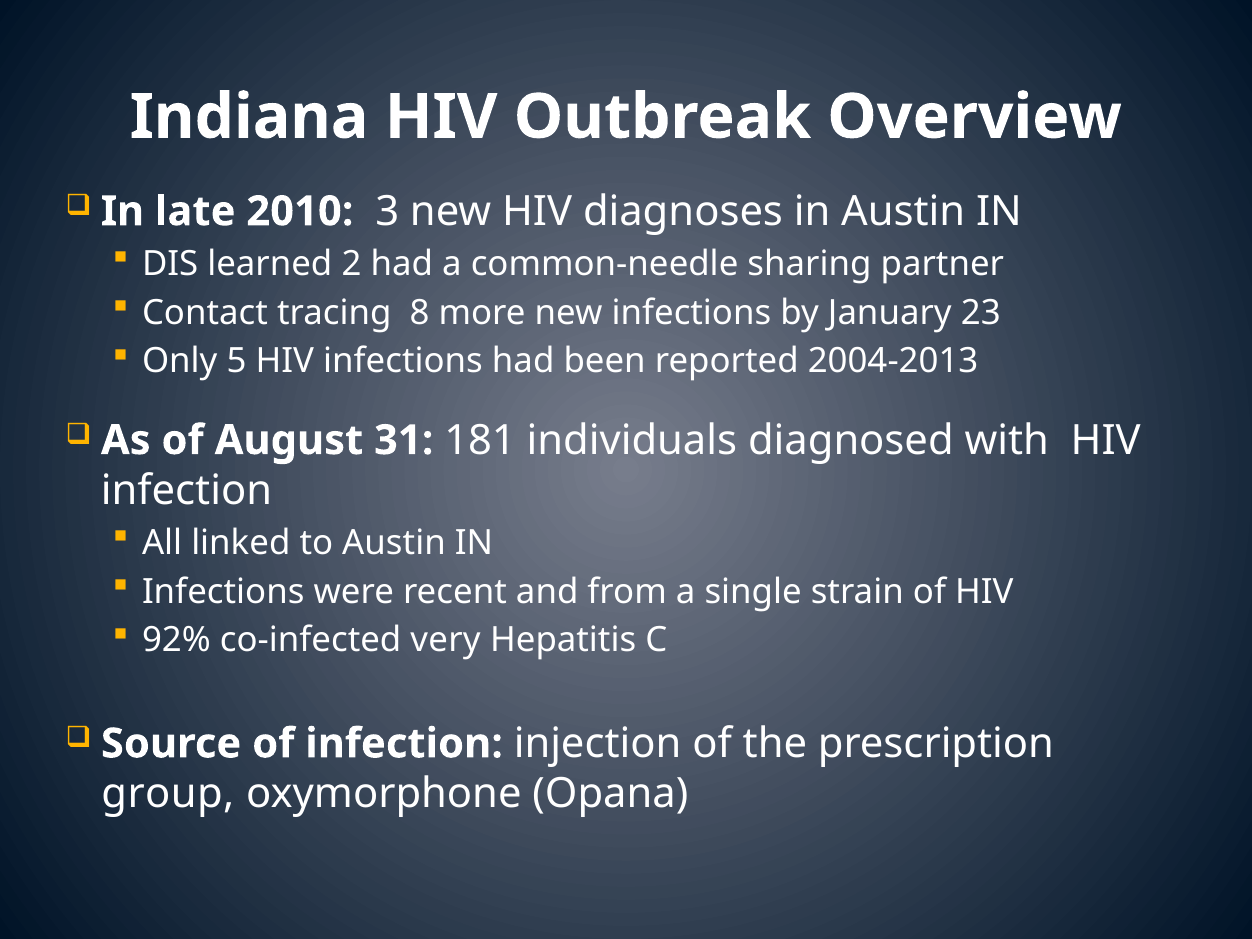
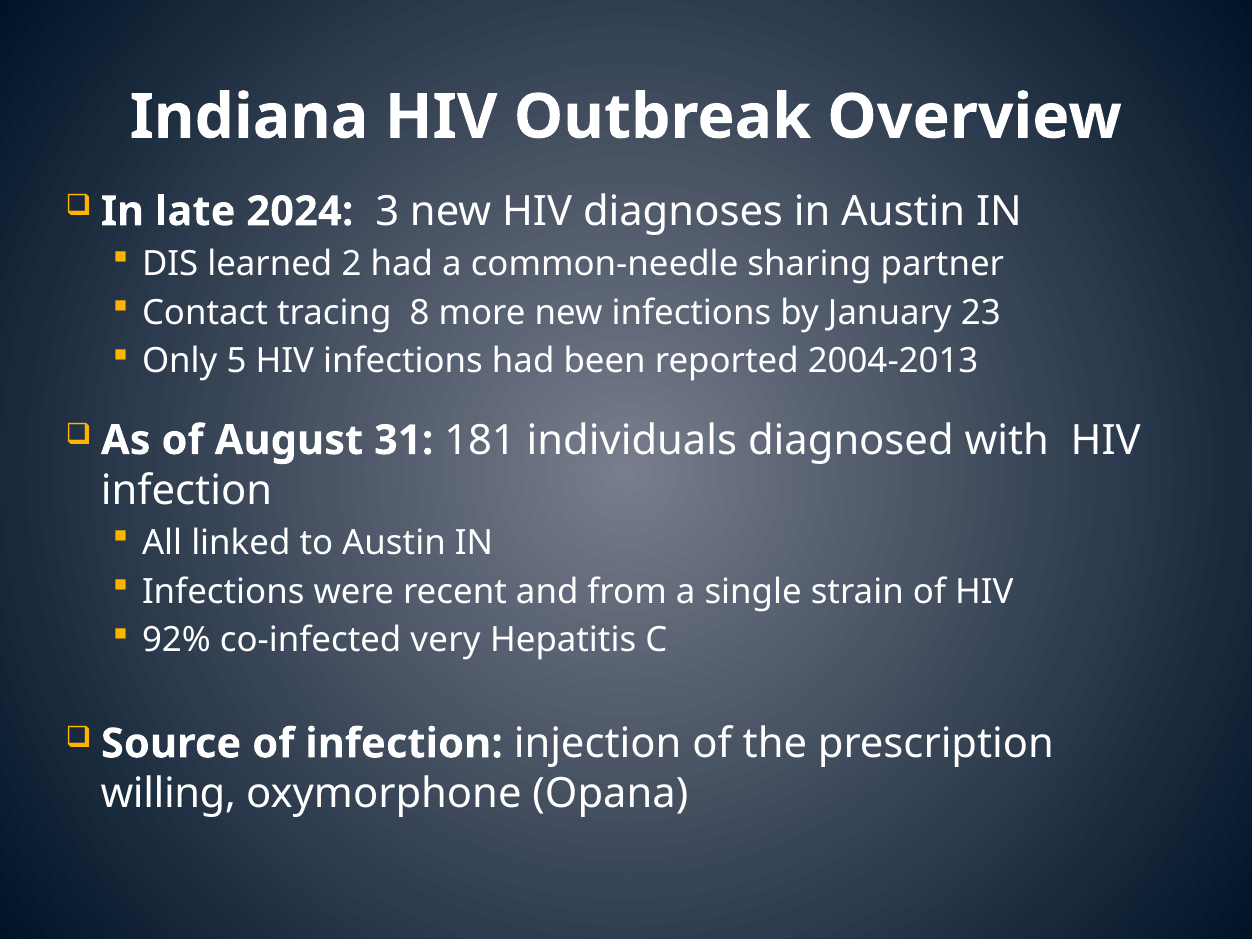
2010: 2010 -> 2024
group: group -> willing
